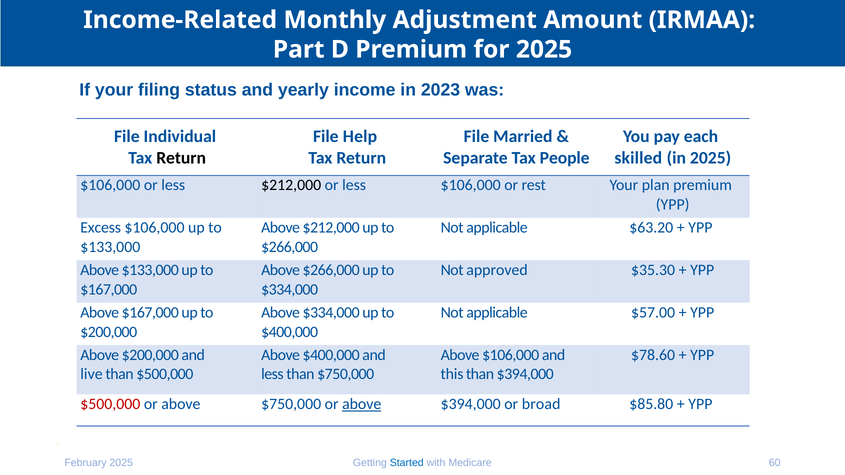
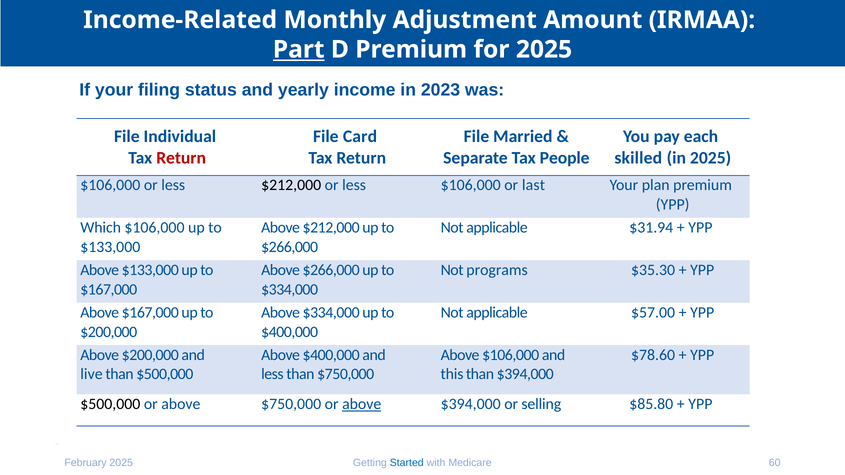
Part underline: none -> present
Help: Help -> Card
Return at (181, 158) colour: black -> red
rest: rest -> last
Excess: Excess -> Which
$63.20: $63.20 -> $31.94
approved: approved -> programs
$500,000 at (110, 404) colour: red -> black
broad: broad -> selling
